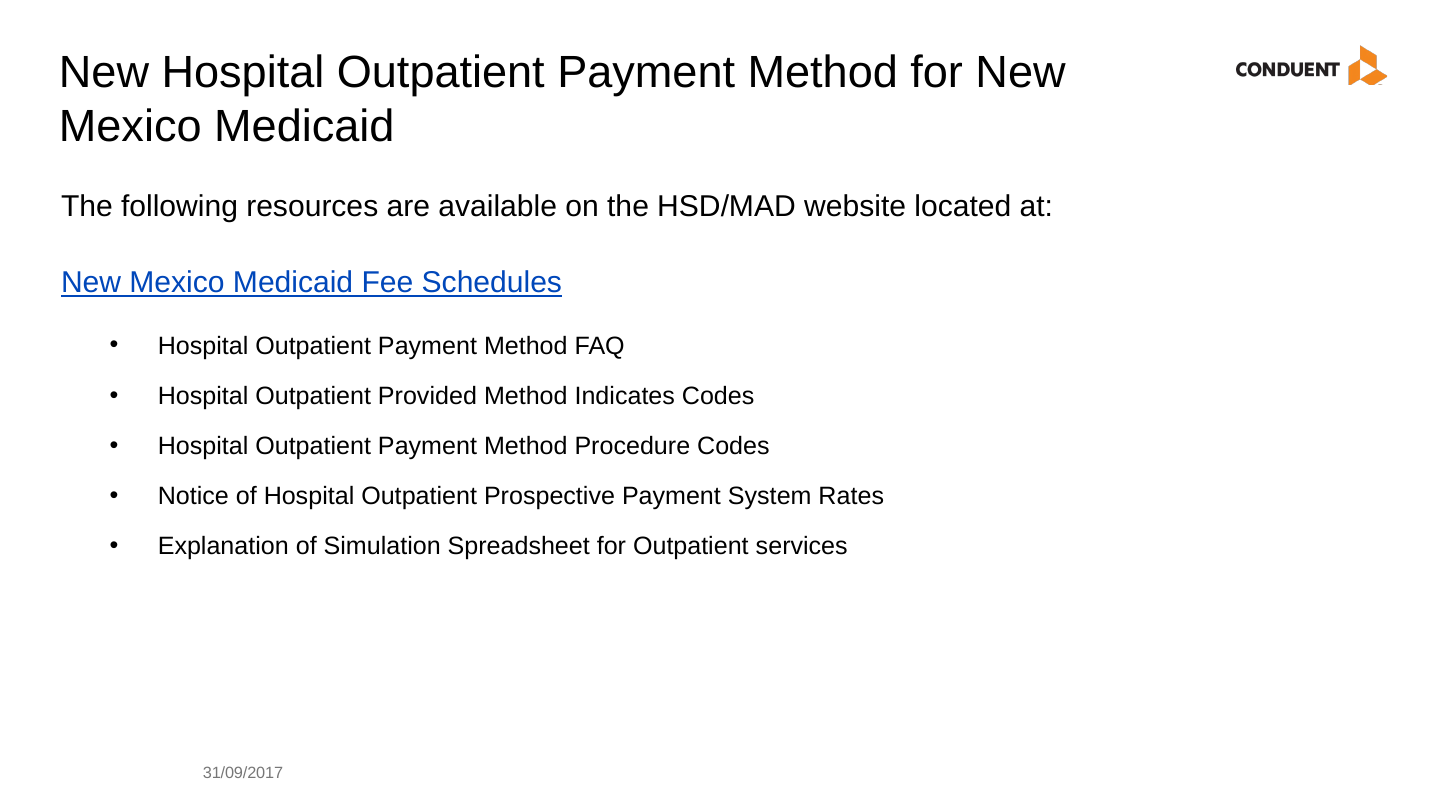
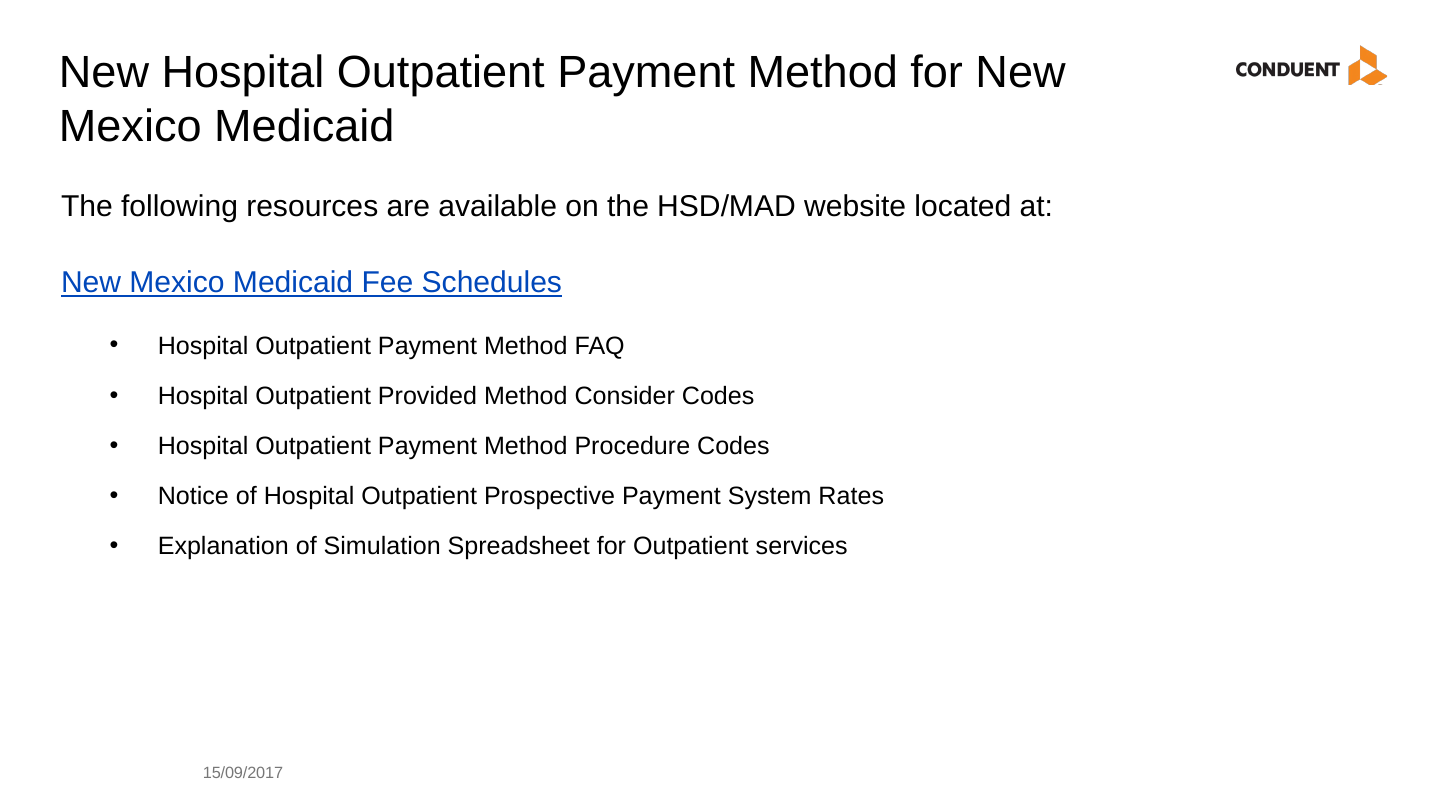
Indicates: Indicates -> Consider
31/09/2017: 31/09/2017 -> 15/09/2017
